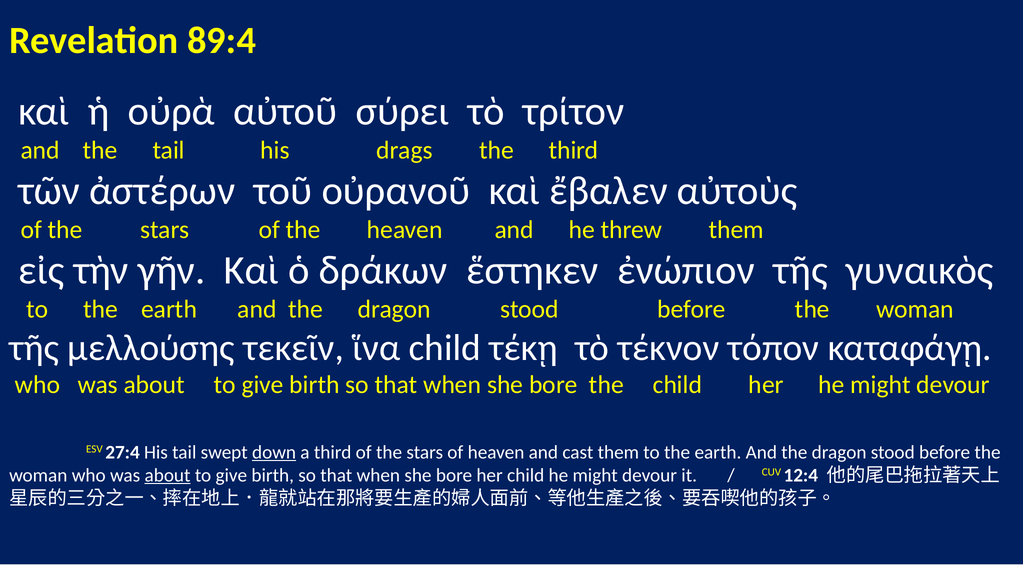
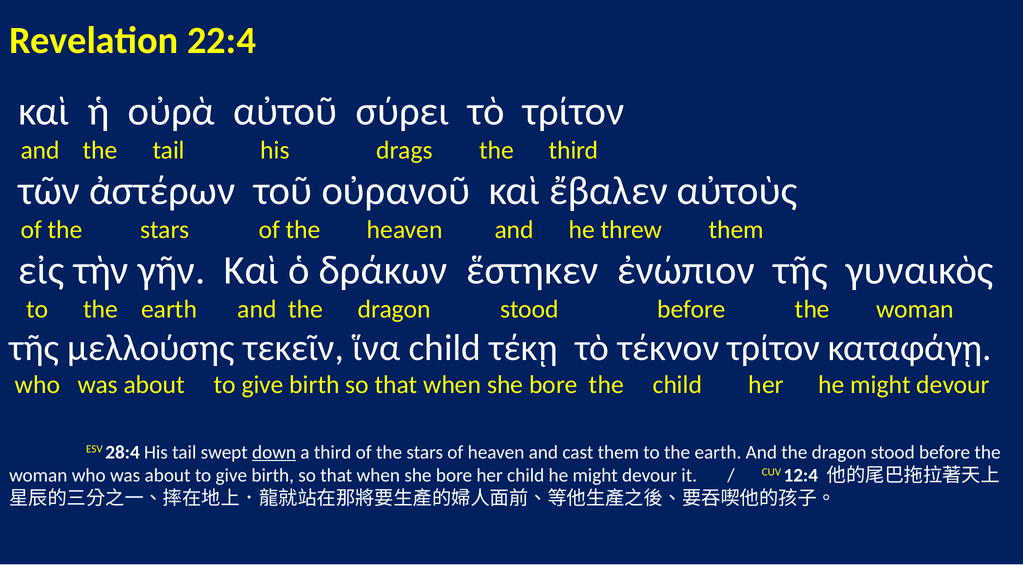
89:4: 89:4 -> 22:4
τέκνον τόπον: τόπον -> τρίτον
27:4: 27:4 -> 28:4
about at (168, 475) underline: present -> none
